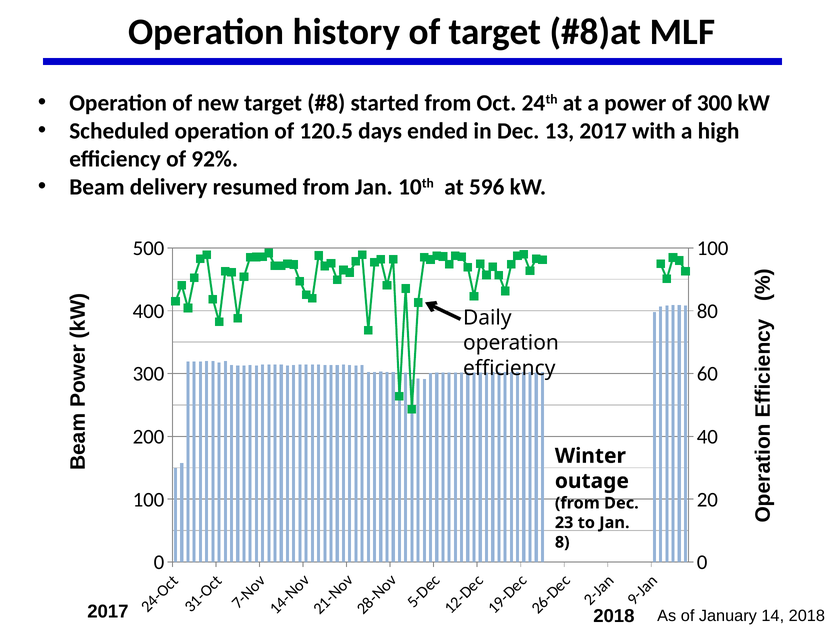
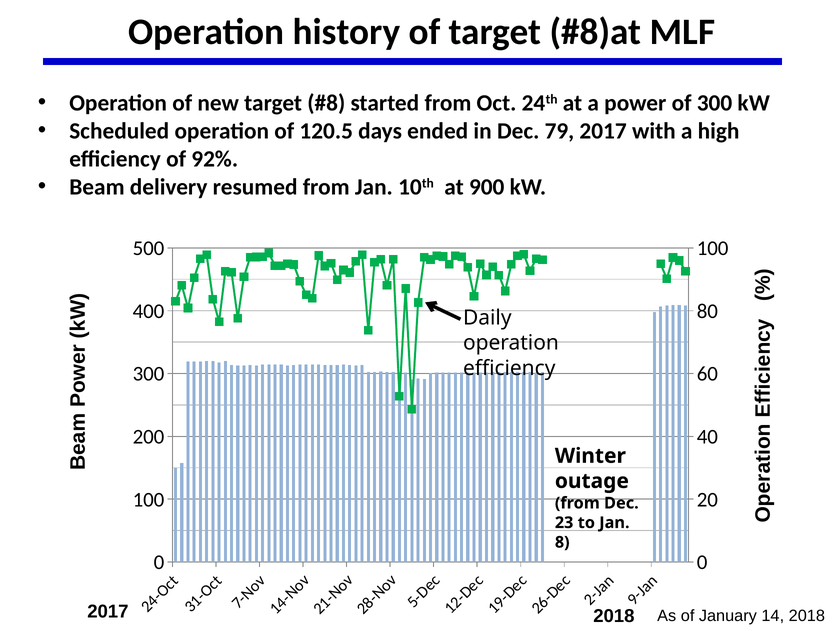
13: 13 -> 79
596: 596 -> 900
